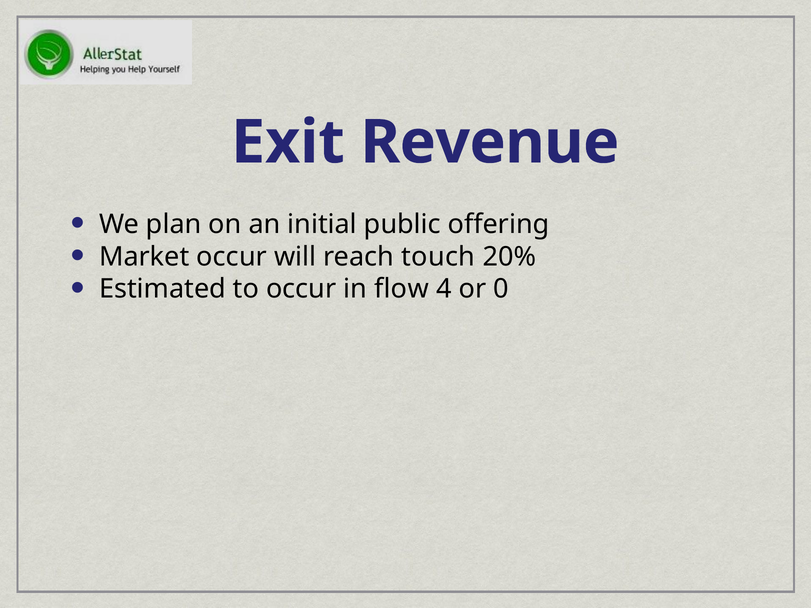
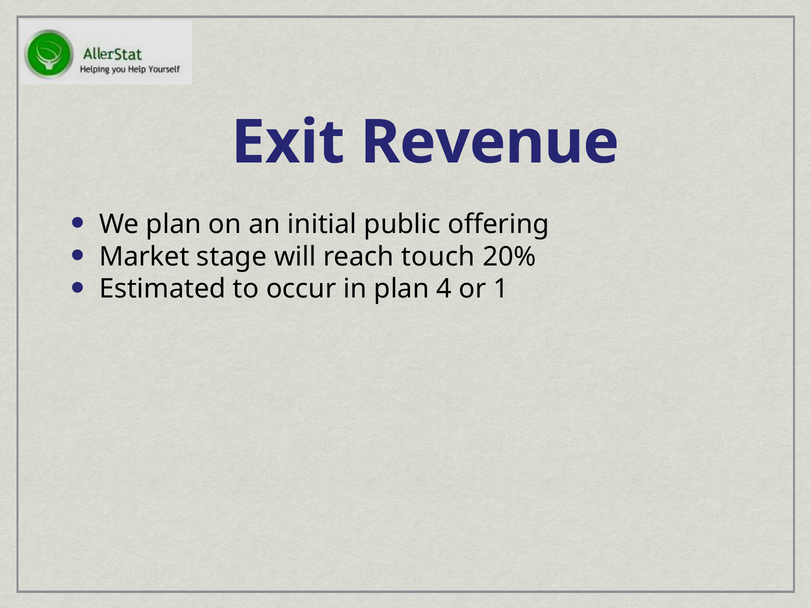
Market occur: occur -> stage
in flow: flow -> plan
0: 0 -> 1
